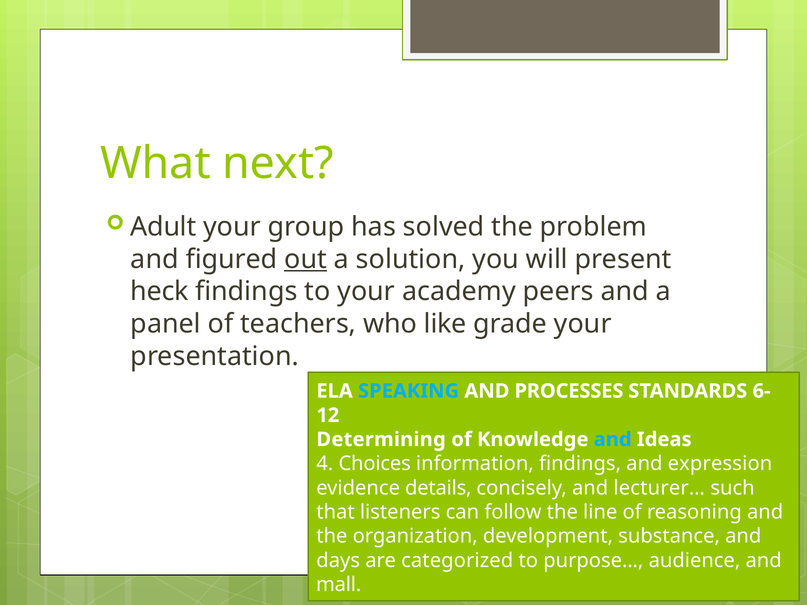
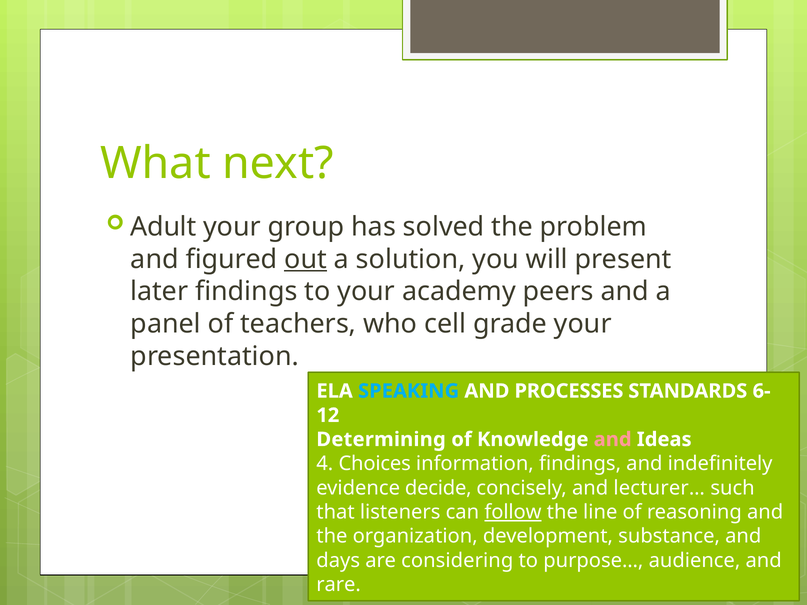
heck: heck -> later
like: like -> cell
and at (613, 440) colour: light blue -> pink
expression: expression -> indefinitely
details: details -> decide
follow underline: none -> present
categorized: categorized -> considering
mall: mall -> rare
